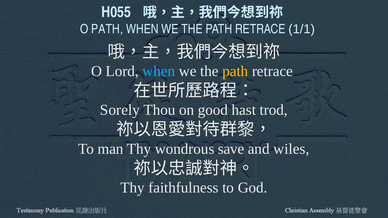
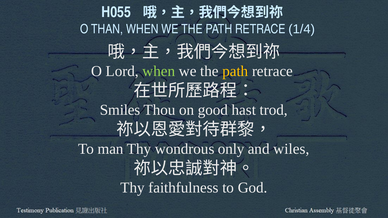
O PATH: PATH -> THAN
1/1: 1/1 -> 1/4
when at (159, 71) colour: light blue -> light green
Sorely: Sorely -> Smiles
save: save -> only
